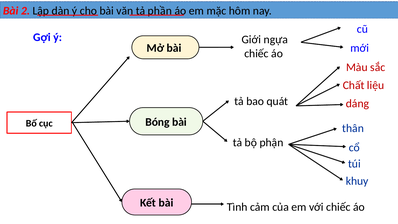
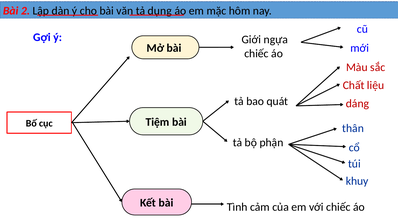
phần: phần -> dụng
Bóng: Bóng -> Tiệm
